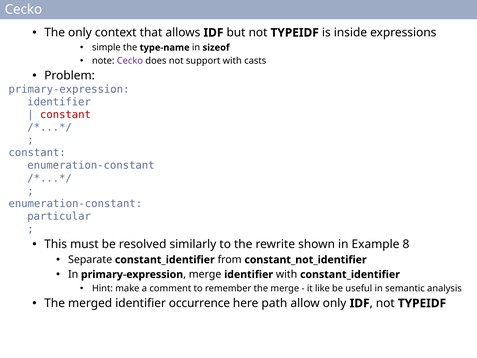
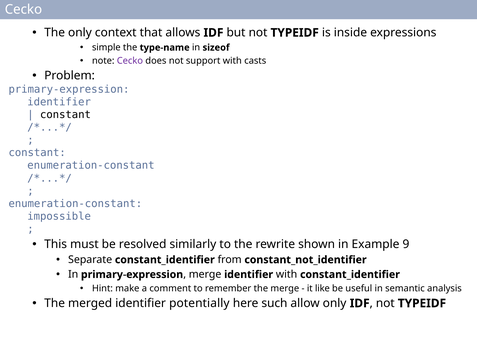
constant at (65, 115) colour: red -> black
particular: particular -> impossible
8: 8 -> 9
occurrence: occurrence -> potentially
path: path -> such
